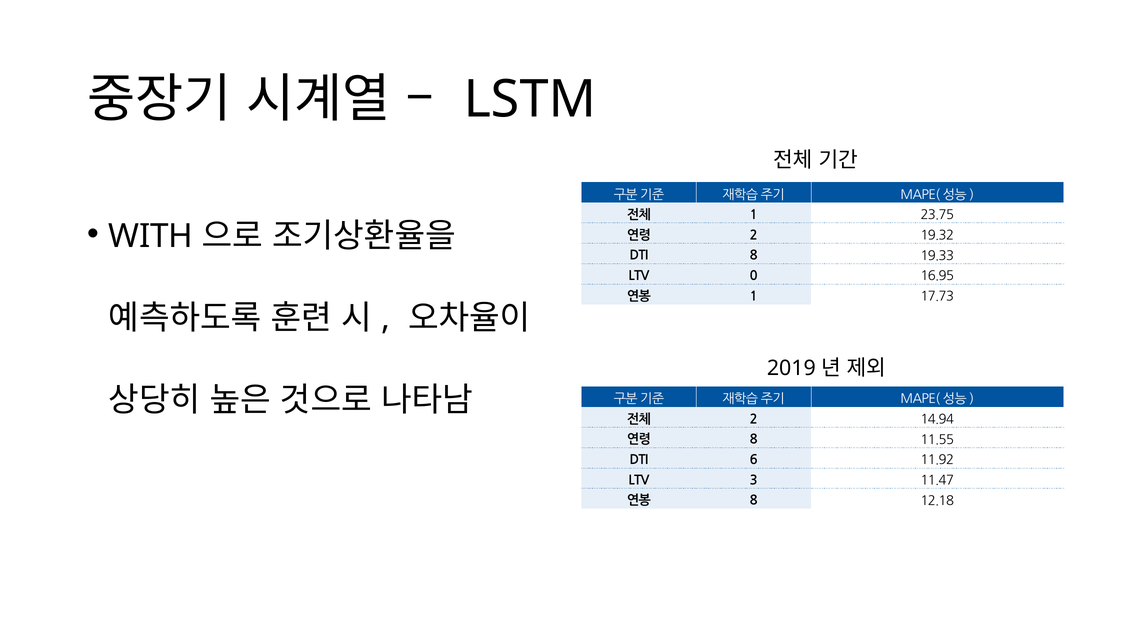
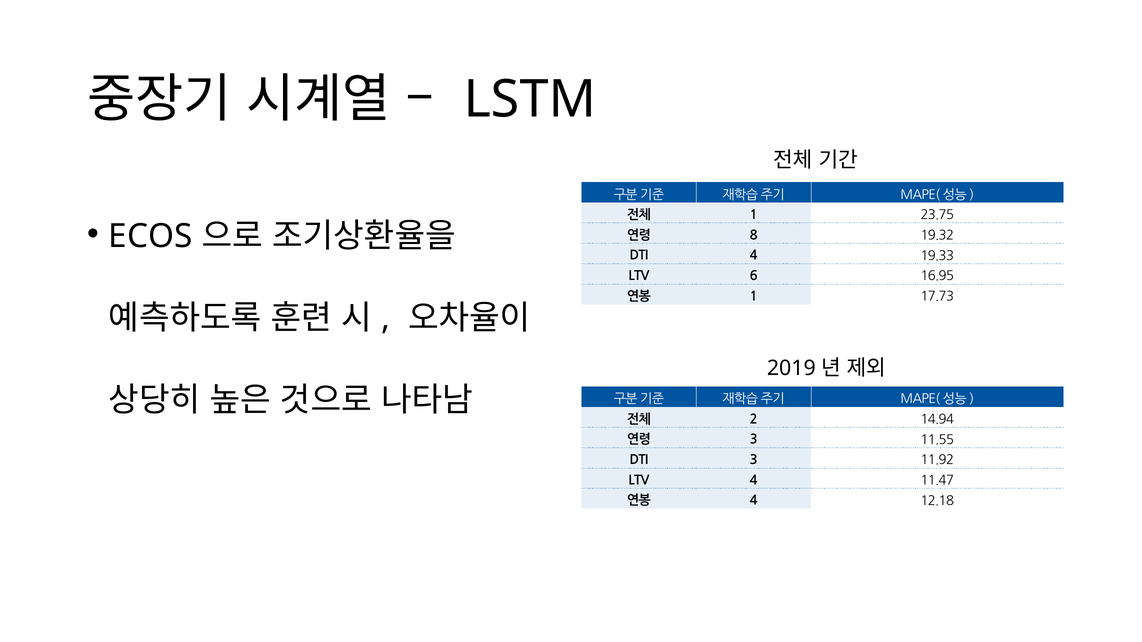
WITH: WITH -> ECOS
2 at (754, 235): 2 -> 8
DTI 8: 8 -> 4
0: 0 -> 6
8 at (754, 440): 8 -> 3
DTI 6: 6 -> 3
LTV 3: 3 -> 4
8 at (754, 501): 8 -> 4
